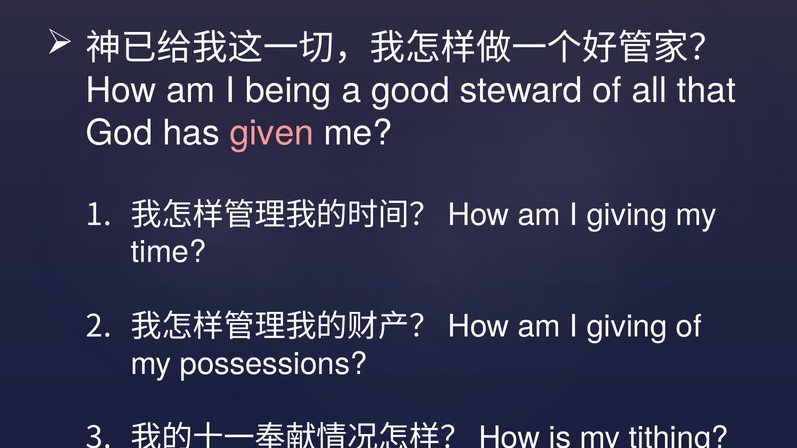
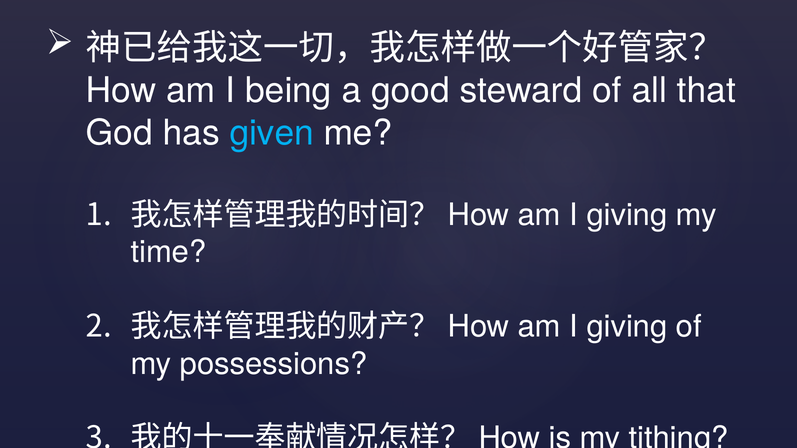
given colour: pink -> light blue
